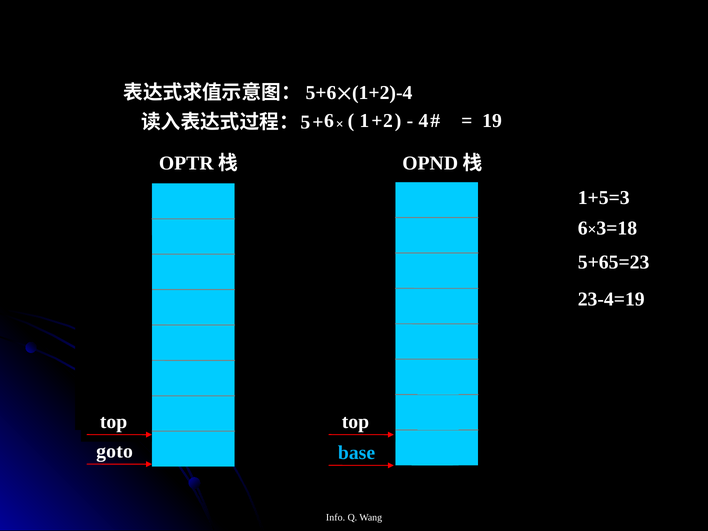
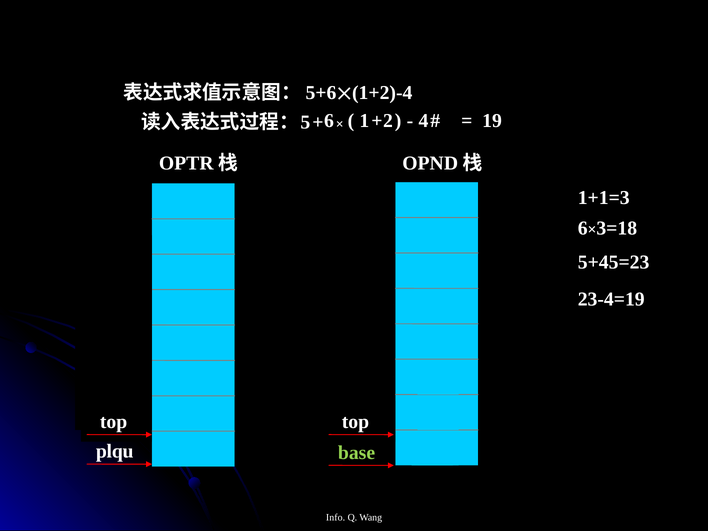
1+5=3: 1+5=3 -> 1+1=3
5+65=23: 5+65=23 -> 5+45=23
goto: goto -> plqu
base colour: light blue -> light green
